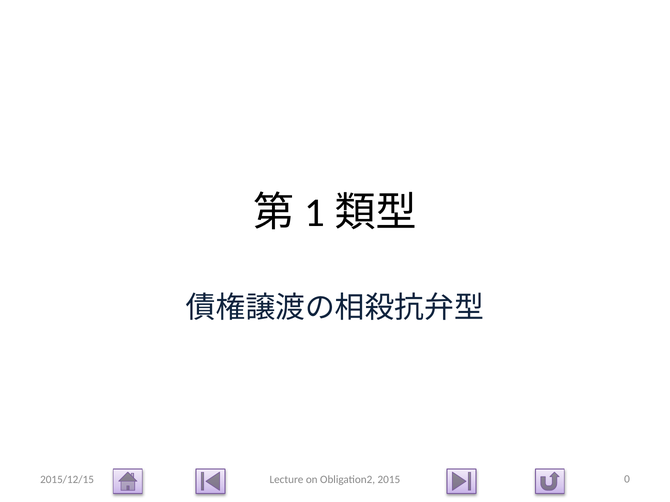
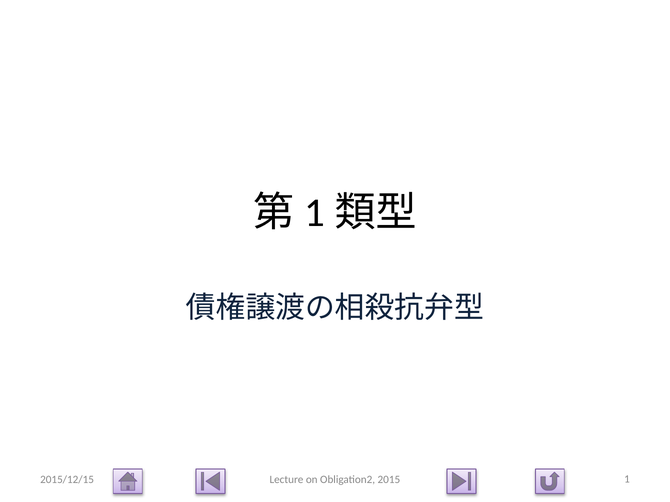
0: 0 -> 1
